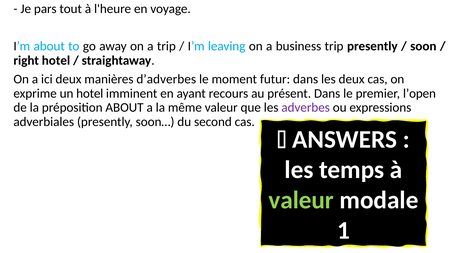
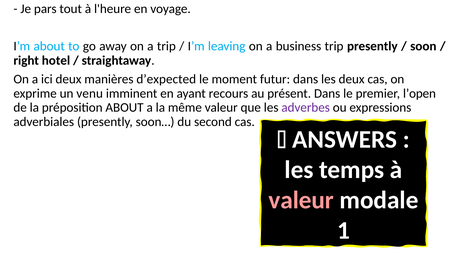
d’adverbes: d’adverbes -> d’expected
un hotel: hotel -> venu
valeur at (301, 200) colour: light green -> pink
